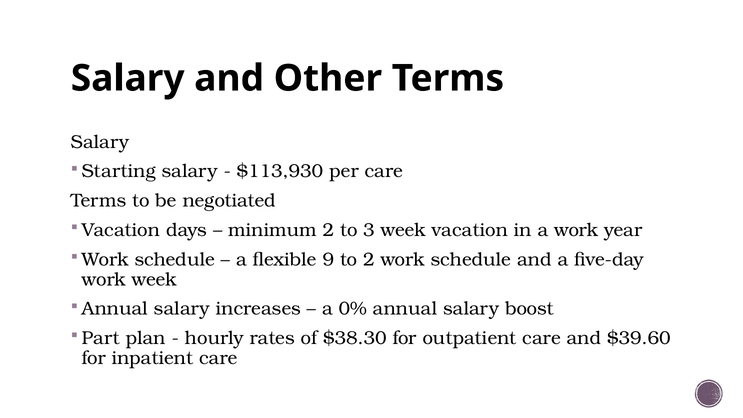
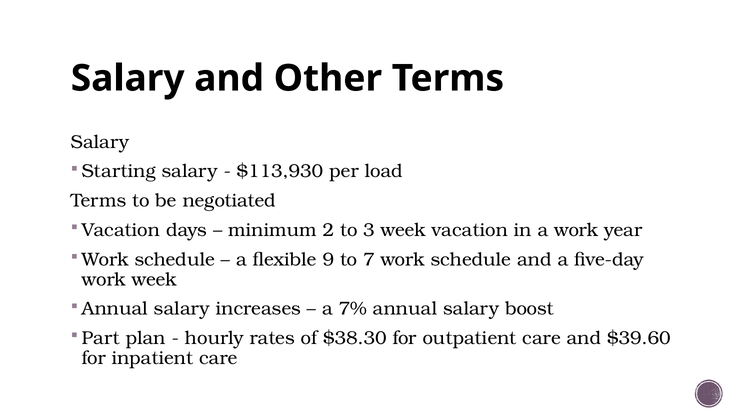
per care: care -> load
to 2: 2 -> 7
0%: 0% -> 7%
